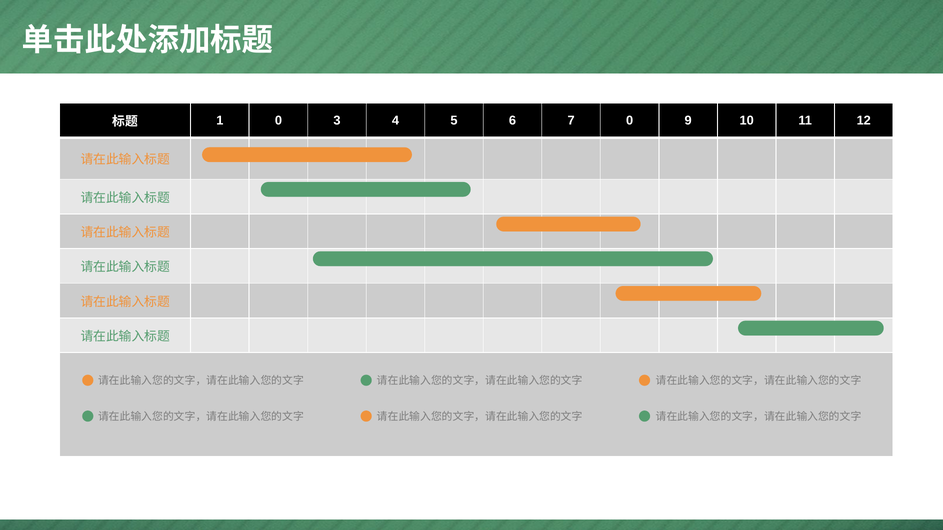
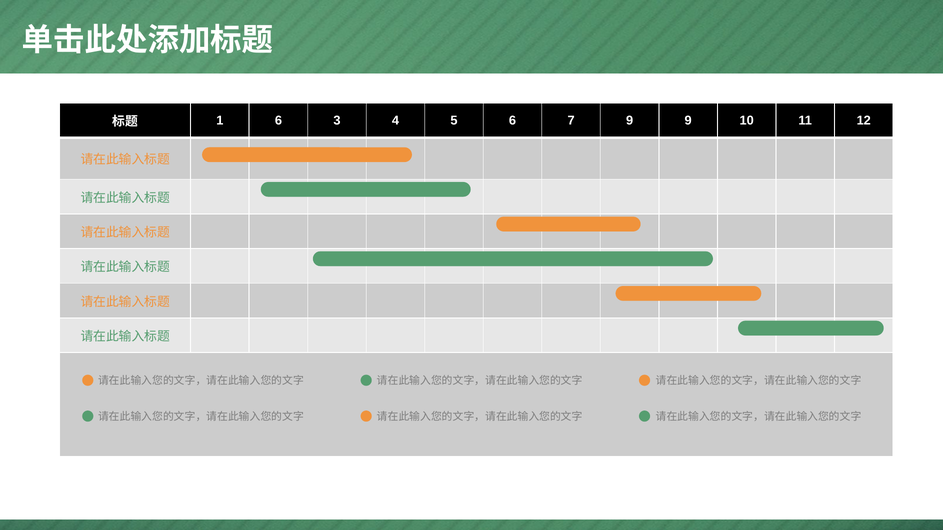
1 0: 0 -> 6
7 0: 0 -> 9
